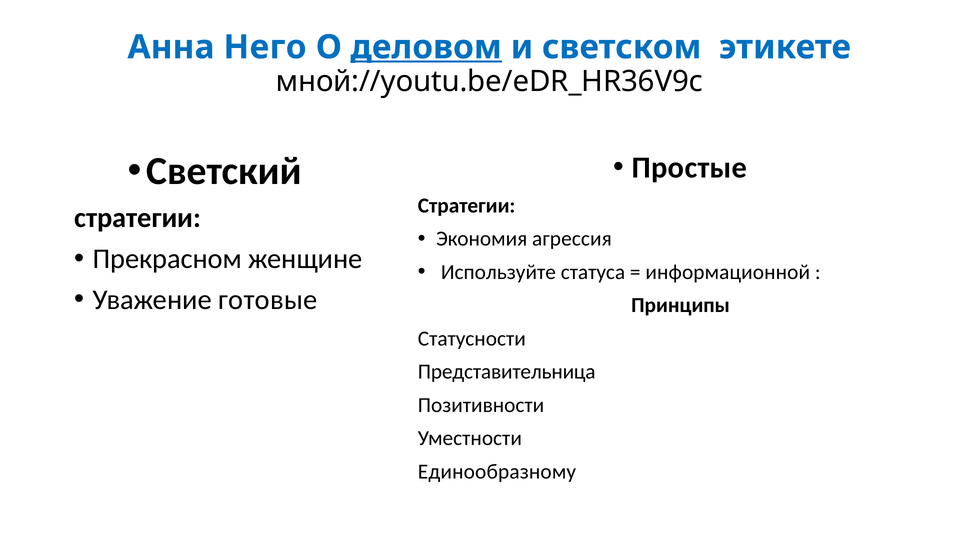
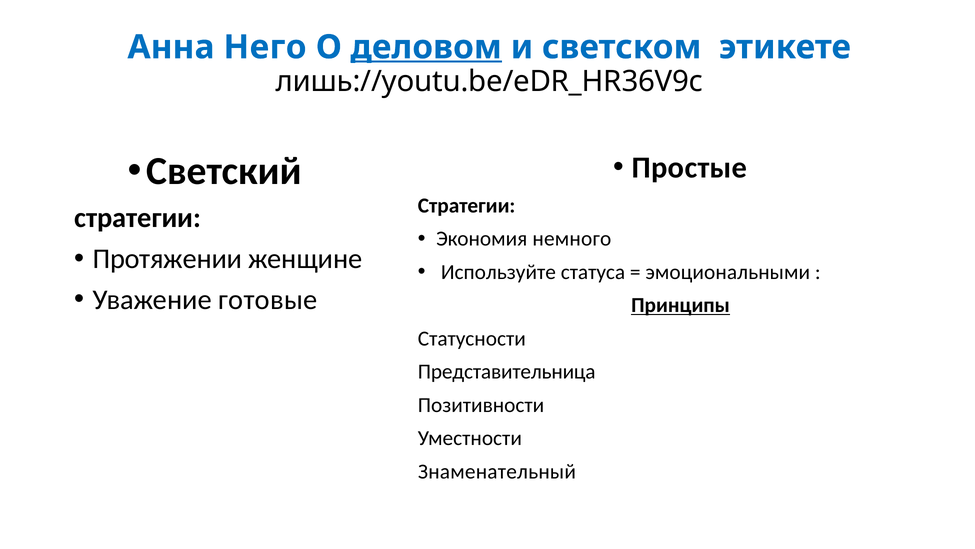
мной://youtu.be/eDR_HR36V9c: мной://youtu.be/eDR_HR36V9c -> лишь://youtu.be/eDR_HR36V9c
агрессия: агрессия -> немного
Прекрасном: Прекрасном -> Протяжении
информационной: информационной -> эмоциональными
Принципы underline: none -> present
Единообразному: Единообразному -> Знаменательный
